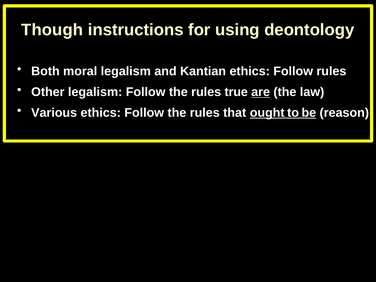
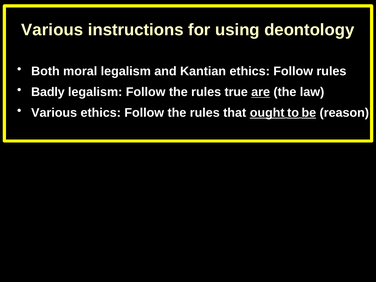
Though at (52, 30): Though -> Various
Other: Other -> Badly
